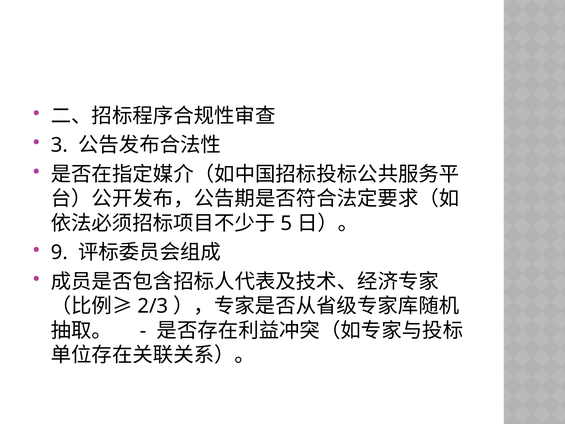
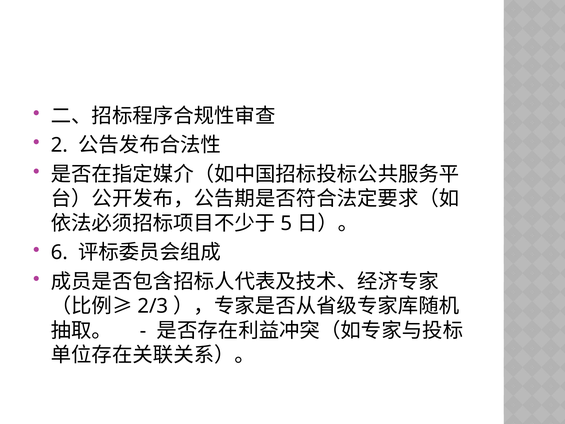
3: 3 -> 2
9: 9 -> 6
